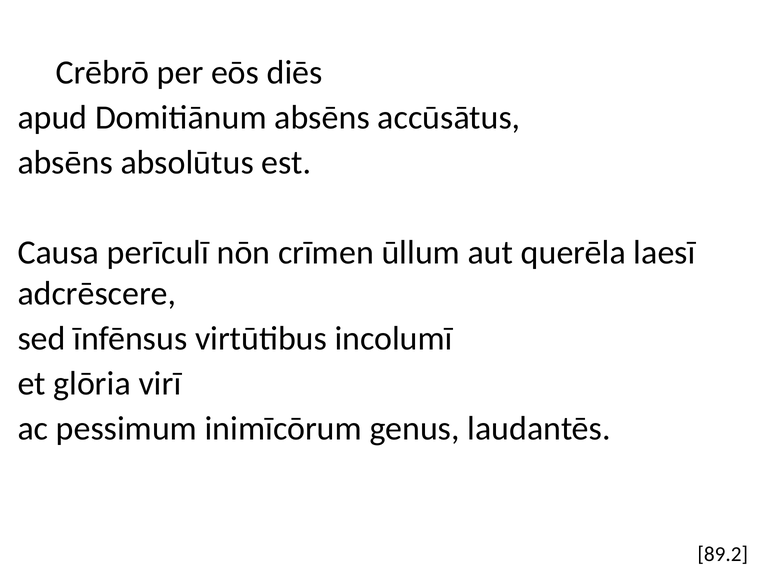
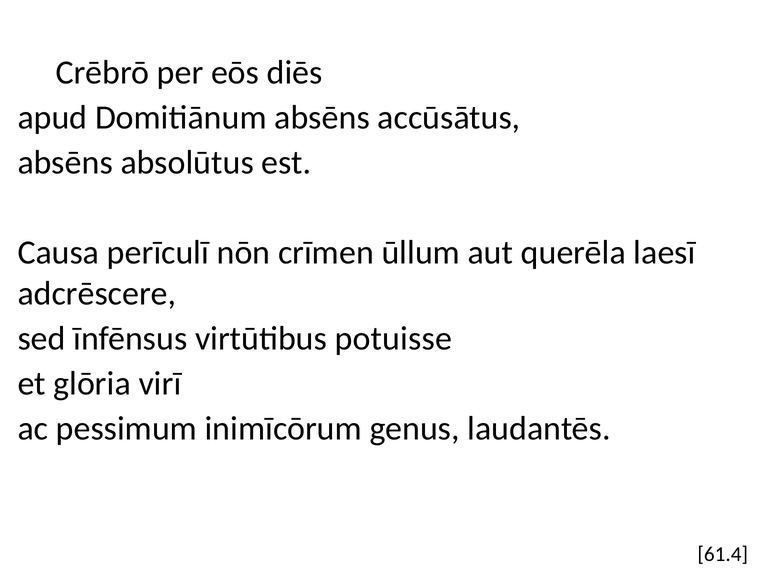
incolumī: incolumī -> potuisse
89.2: 89.2 -> 61.4
